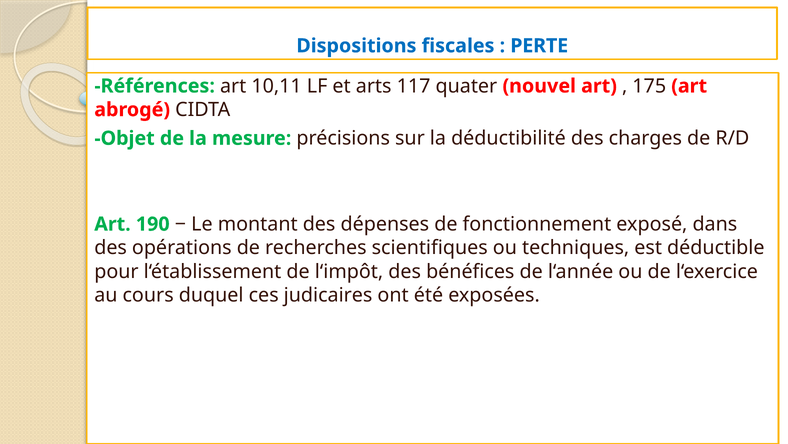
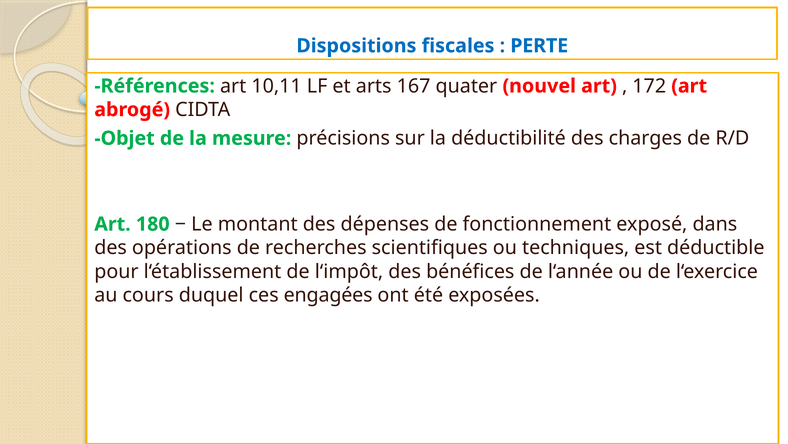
117: 117 -> 167
175: 175 -> 172
190: 190 -> 180
judicaires: judicaires -> engagées
